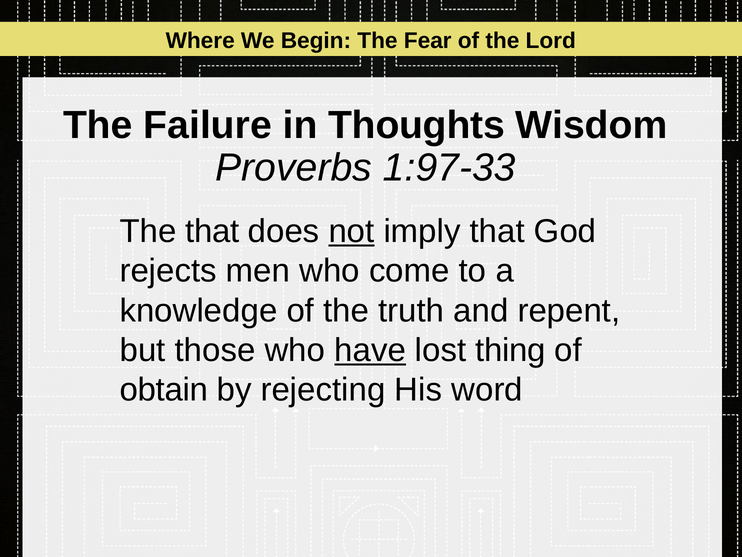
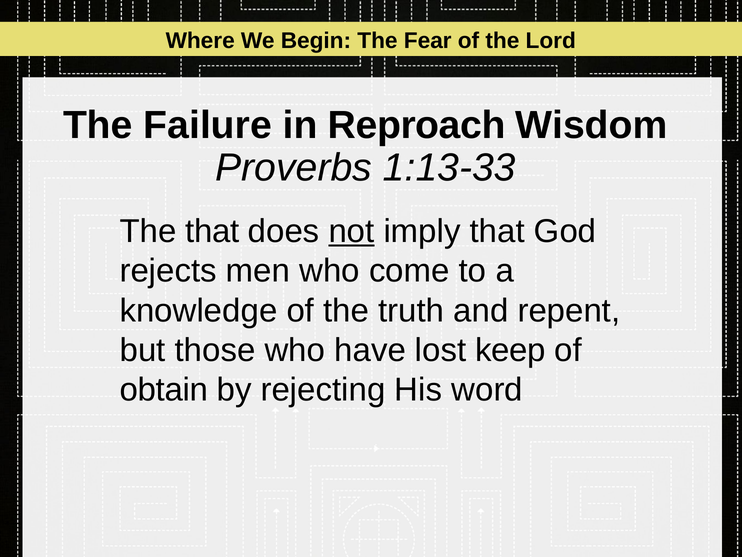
Thoughts: Thoughts -> Reproach
1:97-33: 1:97-33 -> 1:13-33
have underline: present -> none
thing: thing -> keep
